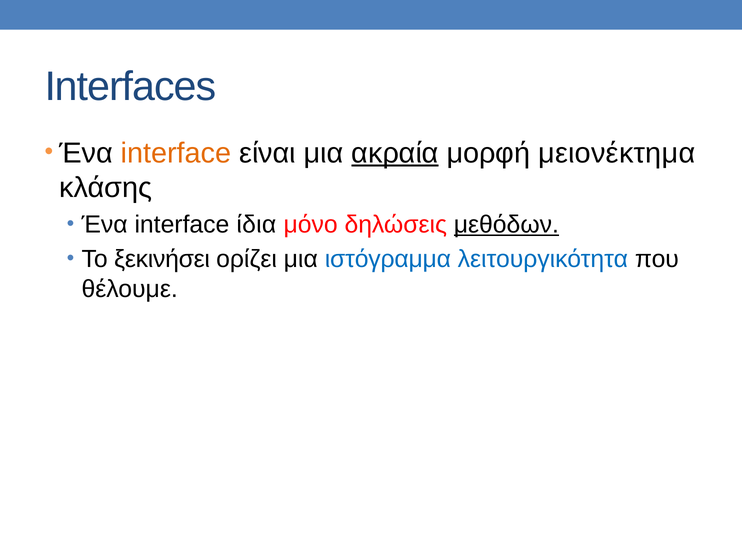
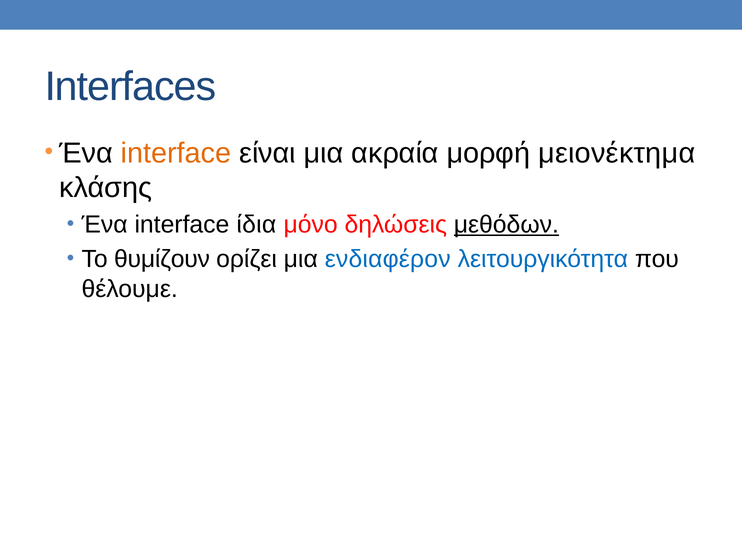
ακραία underline: present -> none
ξεκινήσει: ξεκινήσει -> θυμίζουν
ιστόγραμμα: ιστόγραμμα -> ενδιαφέρον
